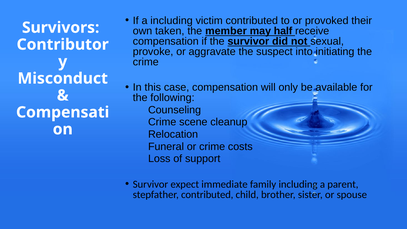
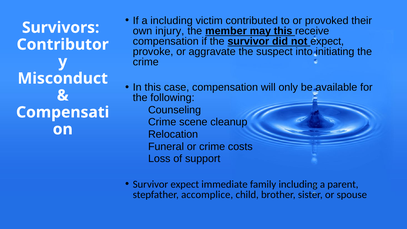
taken: taken -> injury
may half: half -> this
not sexual: sexual -> expect
stepfather contributed: contributed -> accomplice
